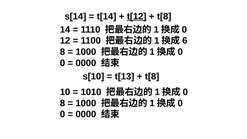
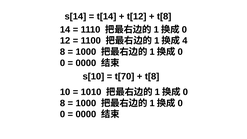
t[12 underline: present -> none
6: 6 -> 4
t[13: t[13 -> t[70
